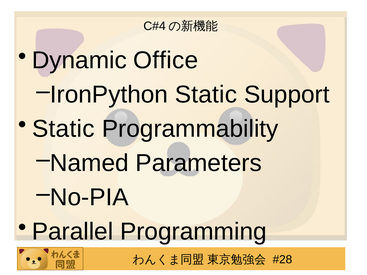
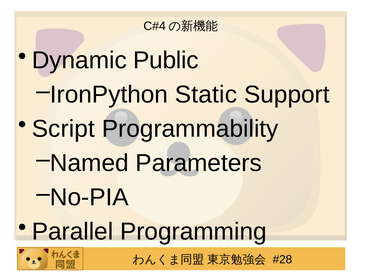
Office: Office -> Public
Static at (63, 129): Static -> Script
